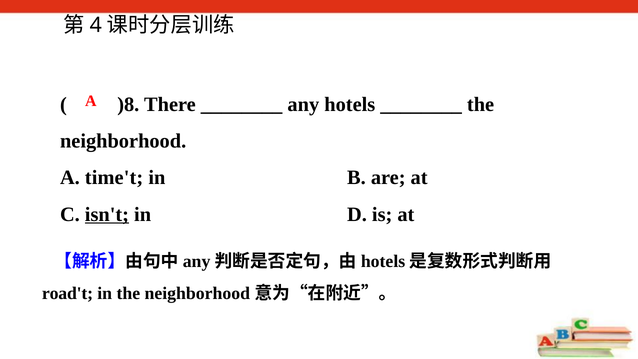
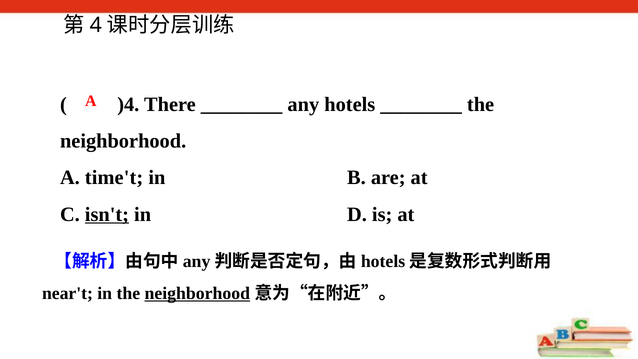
)8: )8 -> )4
road't: road't -> near't
neighborhood at (197, 293) underline: none -> present
